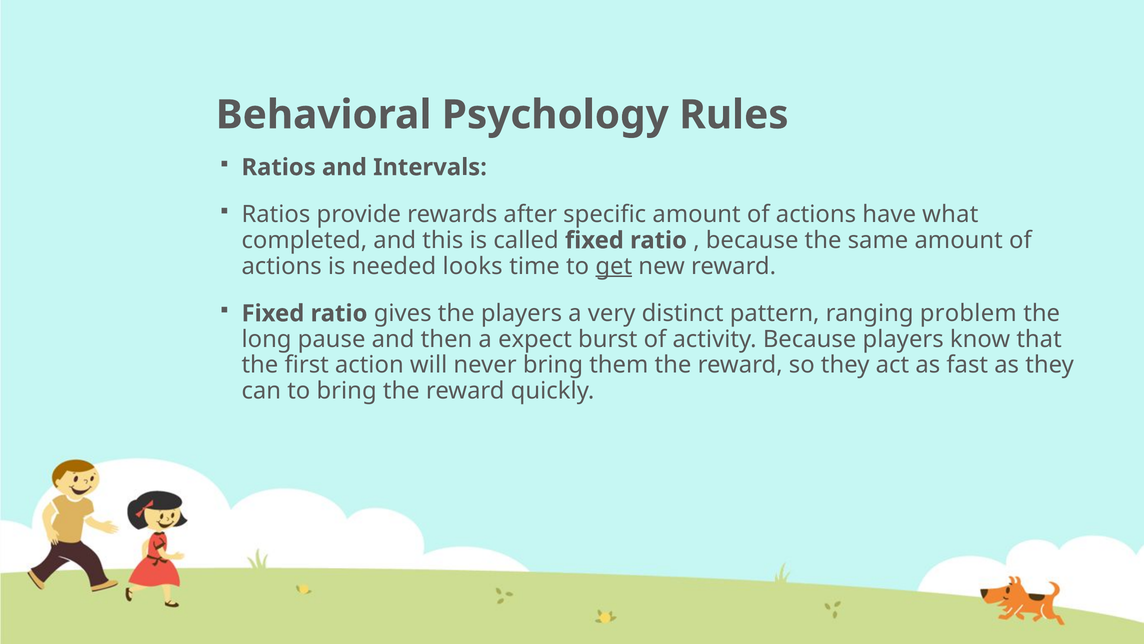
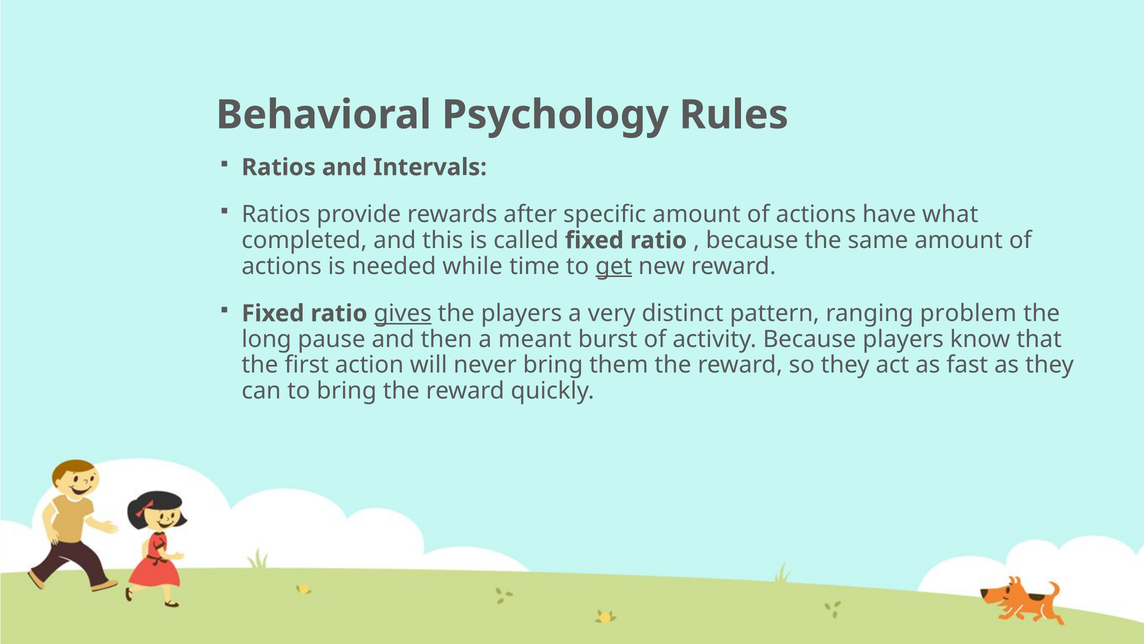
looks: looks -> while
gives underline: none -> present
expect: expect -> meant
